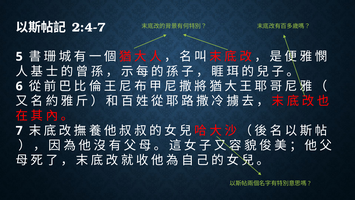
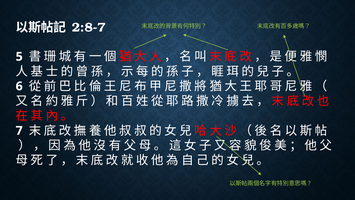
2:4-7: 2:4-7 -> 2:8-7
